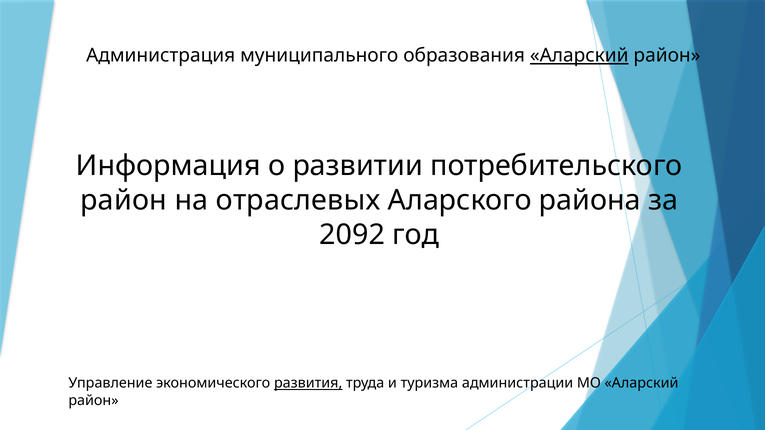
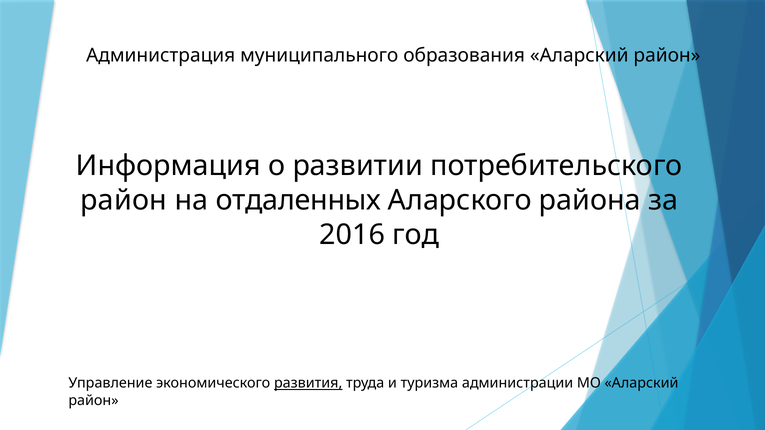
Аларский at (579, 56) underline: present -> none
отраслевых: отраслевых -> отдаленных
2092: 2092 -> 2016
